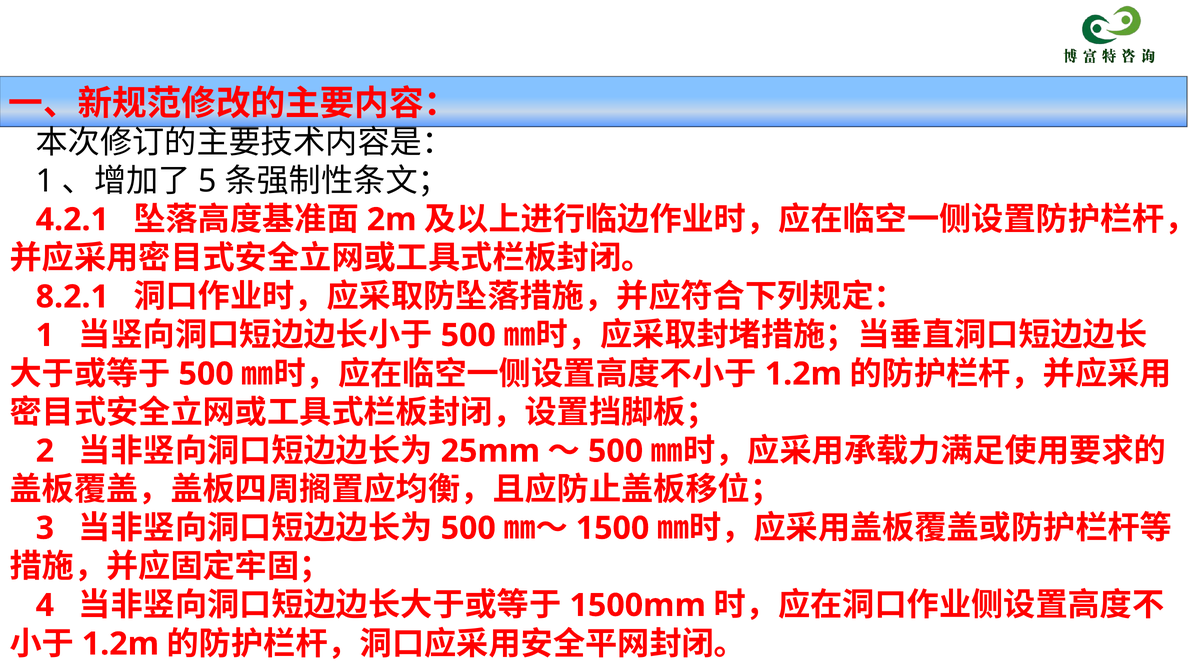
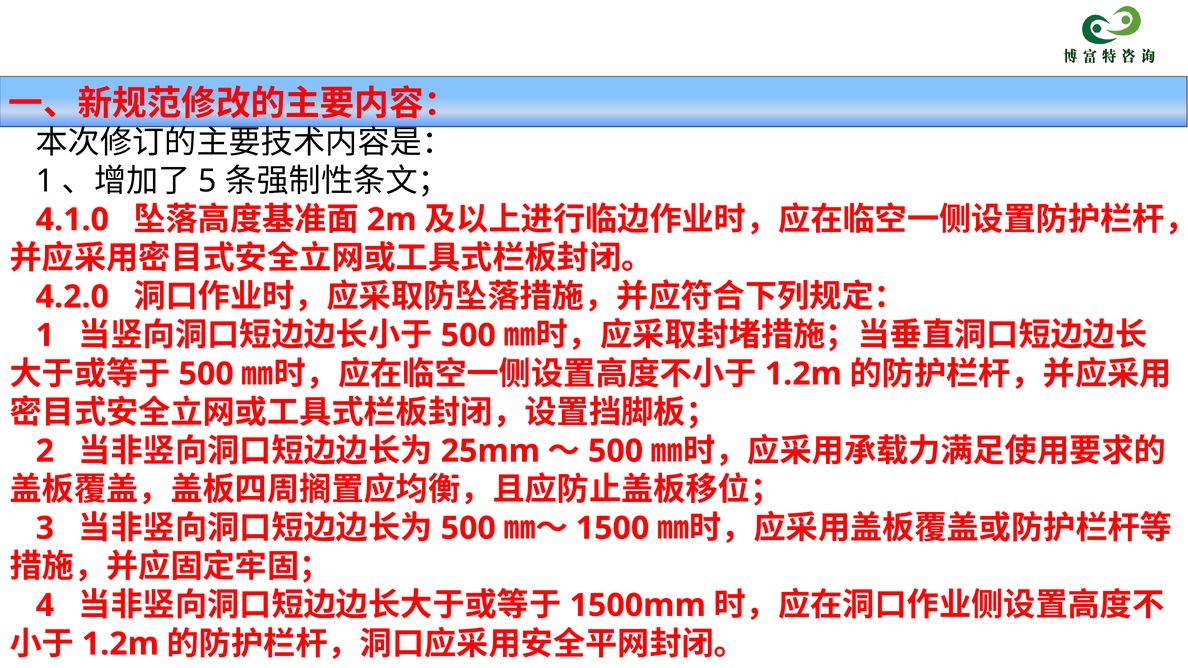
4.2.1: 4.2.1 -> 4.1.0
8.2.1: 8.2.1 -> 4.2.0
